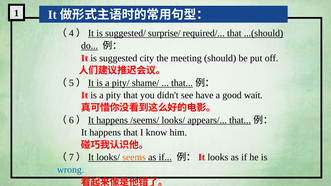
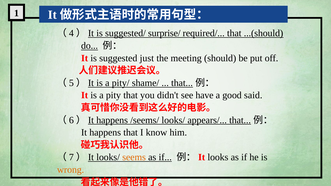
city: city -> just
wait: wait -> said
wrong colour: blue -> orange
